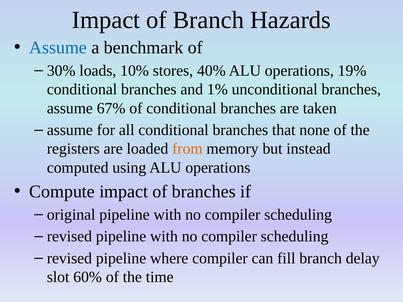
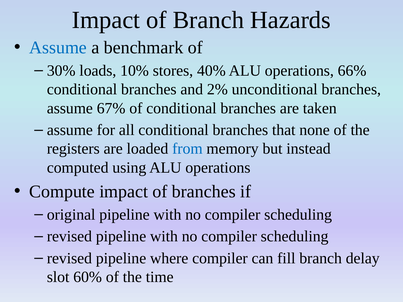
19%: 19% -> 66%
1%: 1% -> 2%
from colour: orange -> blue
